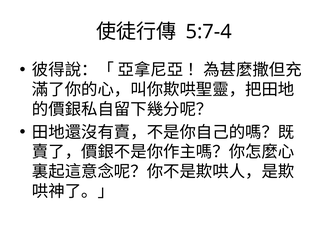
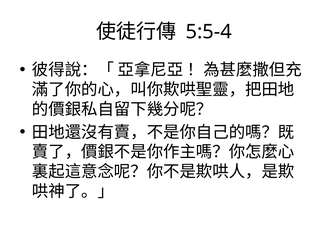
5:7-4: 5:7-4 -> 5:5-4
